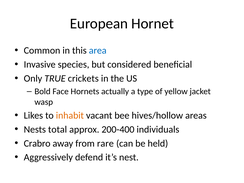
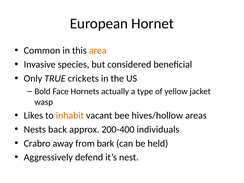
area colour: blue -> orange
total: total -> back
rare: rare -> bark
